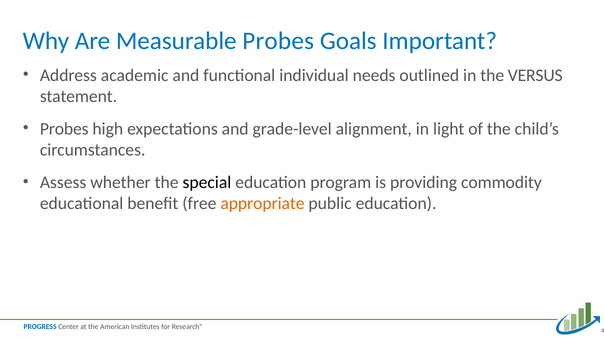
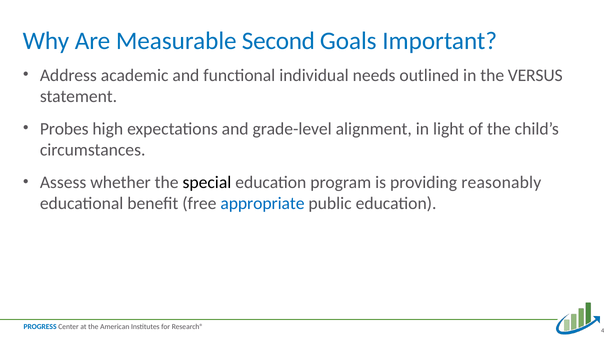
Measurable Probes: Probes -> Second
commodity: commodity -> reasonably
appropriate colour: orange -> blue
